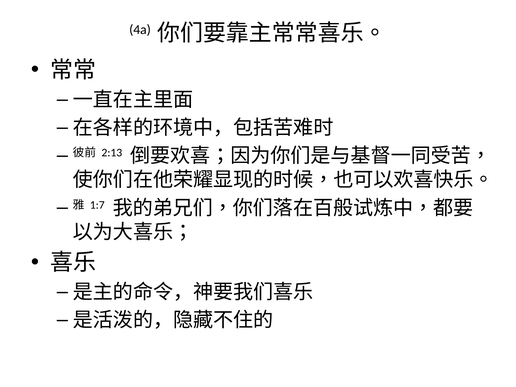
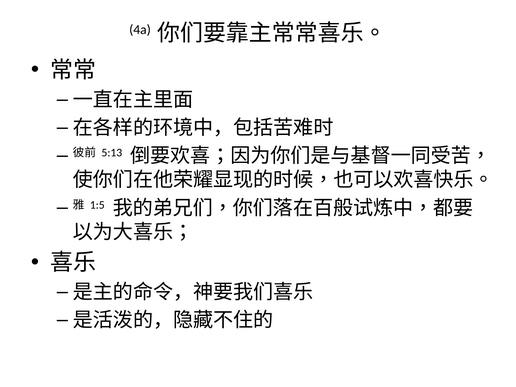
2:13: 2:13 -> 5:13
1:7: 1:7 -> 1:5
